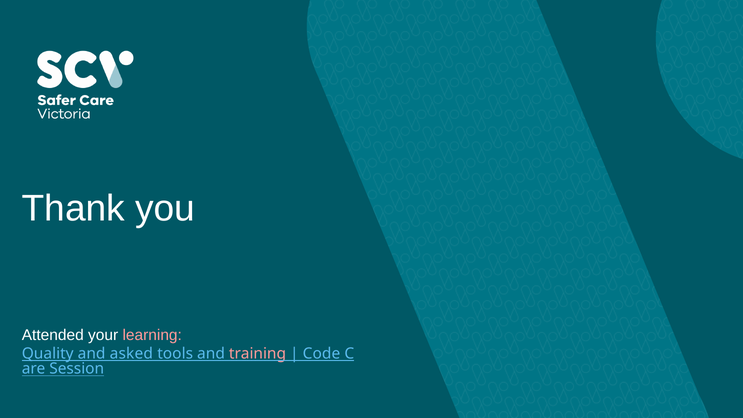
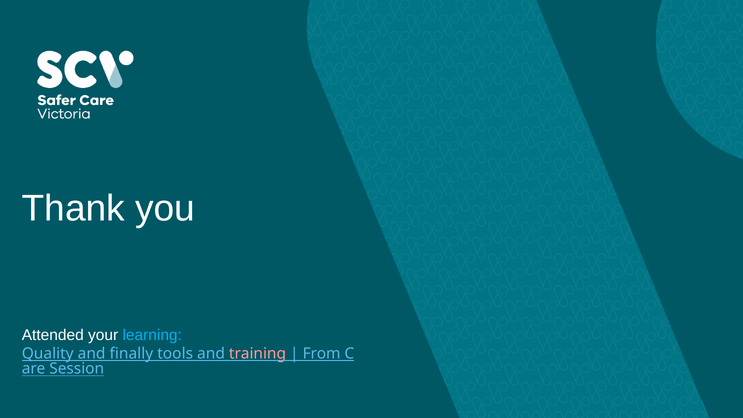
learning colour: pink -> light blue
asked: asked -> finally
Code: Code -> From
